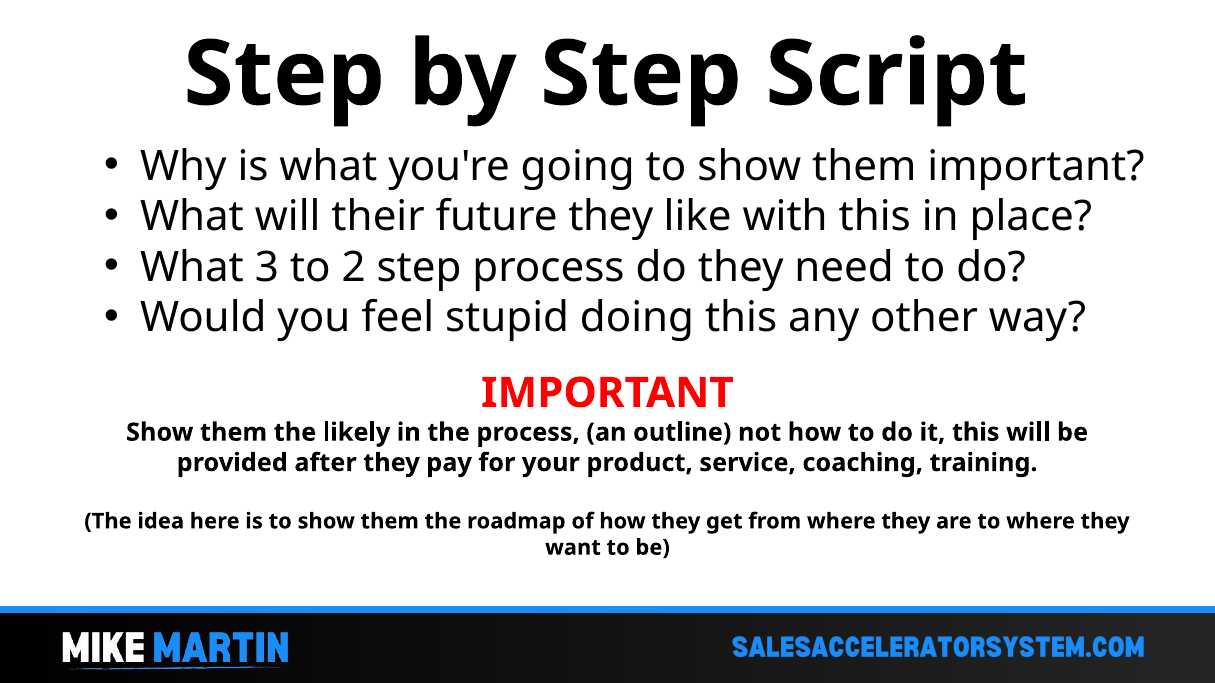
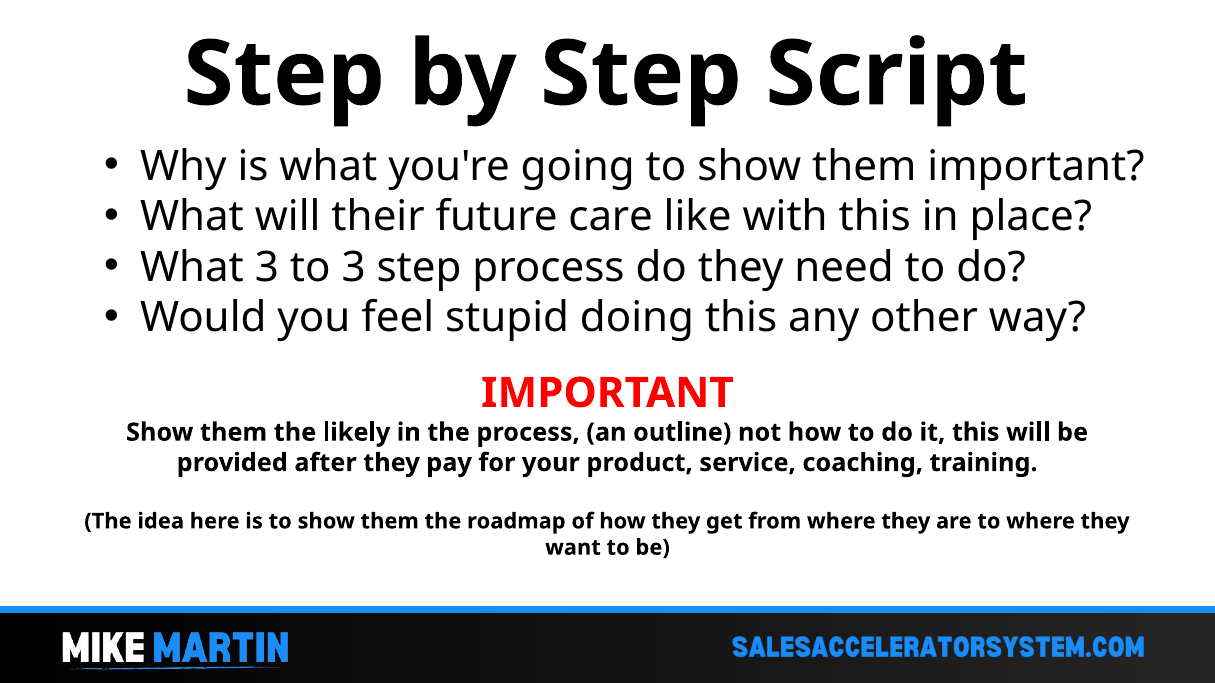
future they: they -> care
to 2: 2 -> 3
